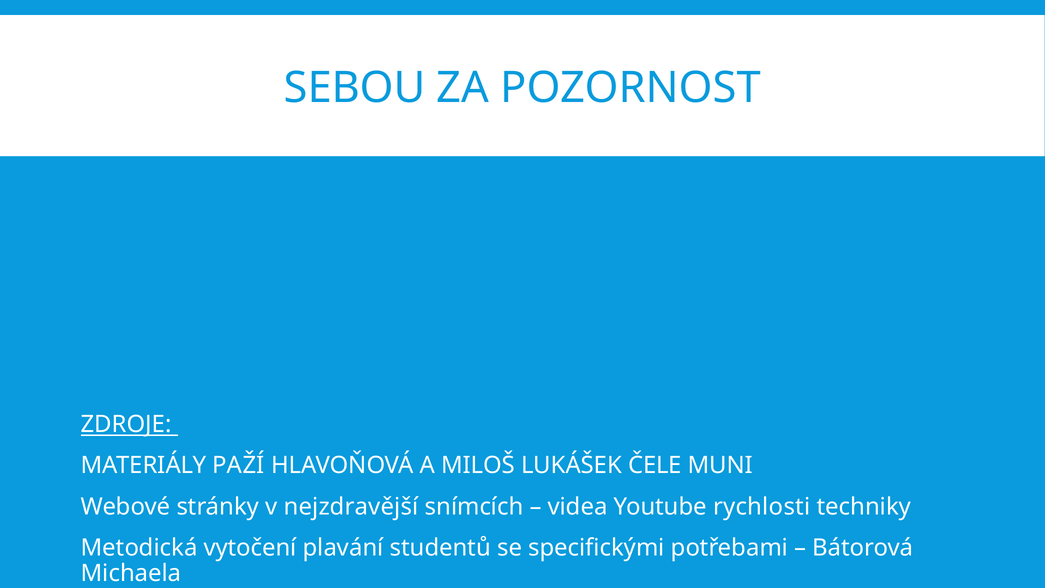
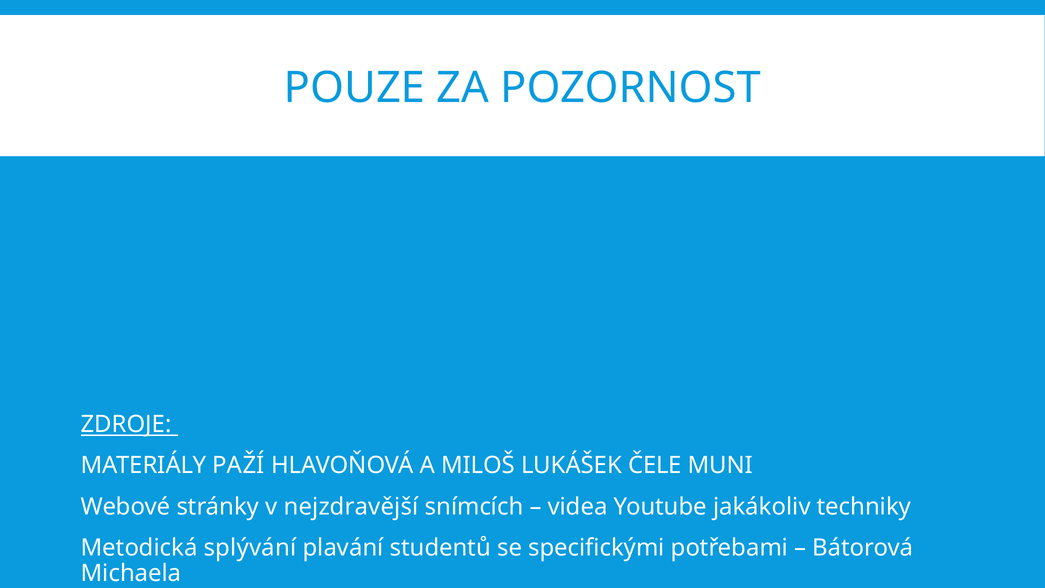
SEBOU: SEBOU -> POUZE
rychlosti: rychlosti -> jakákoliv
vytočení: vytočení -> splývání
